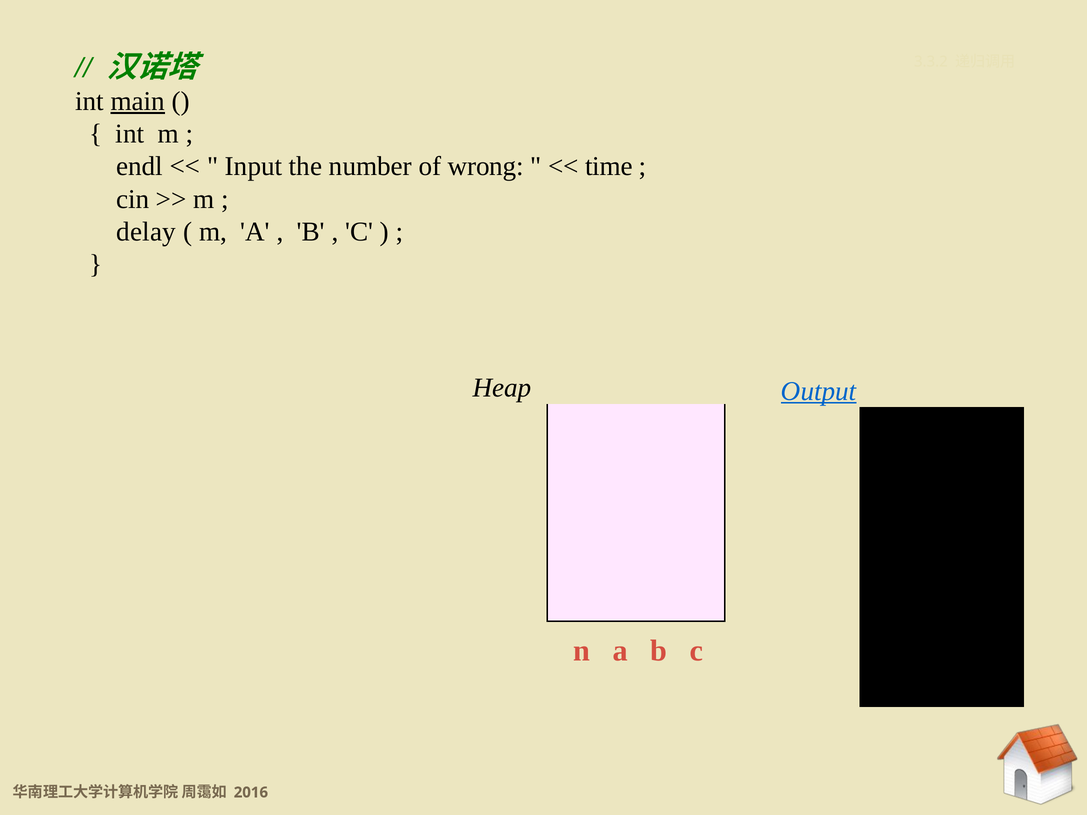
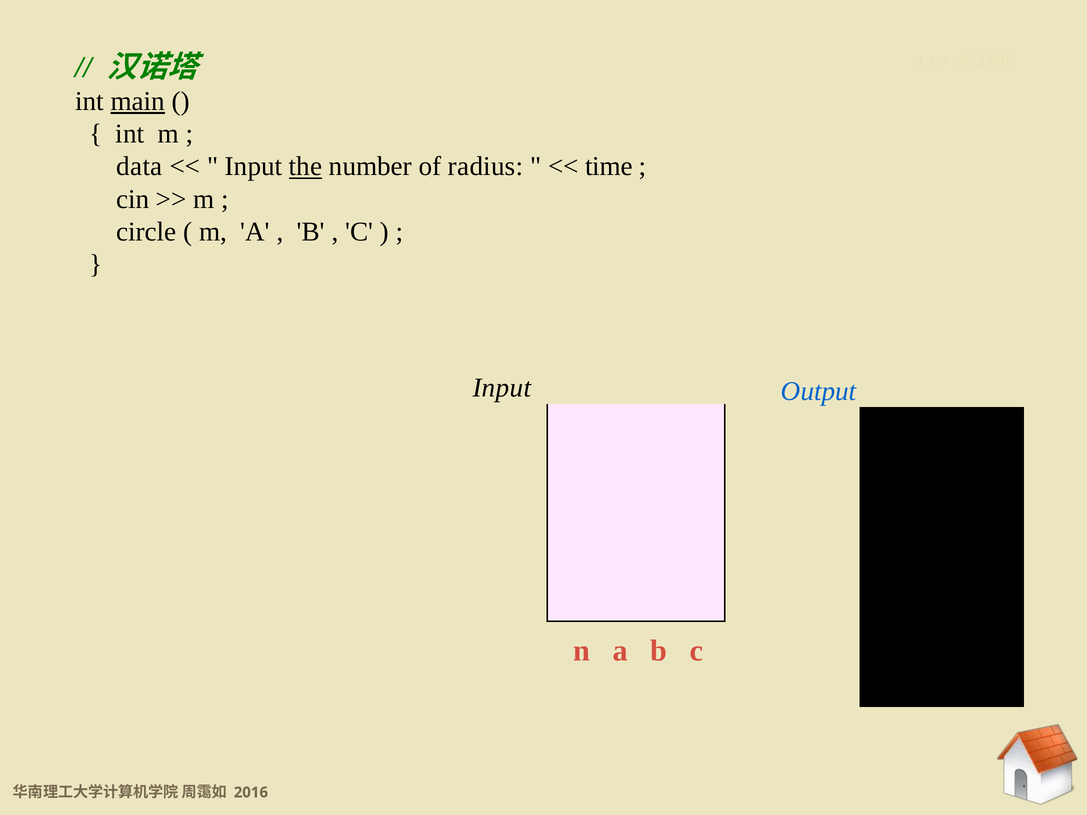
endl: endl -> data
the underline: none -> present
wrong: wrong -> radius
delay: delay -> circle
Heap at (502, 388): Heap -> Input
Output underline: present -> none
